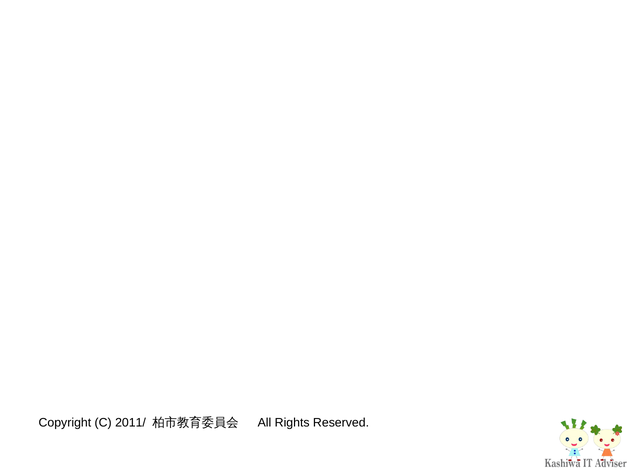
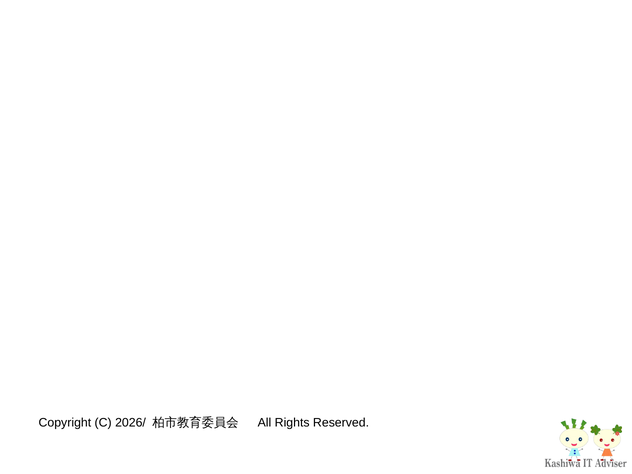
2011/: 2011/ -> 2026/
